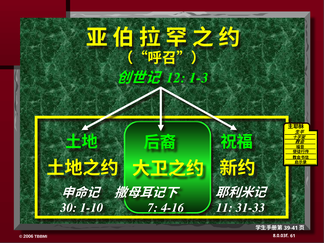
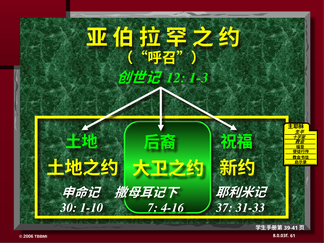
11: 11 -> 37
